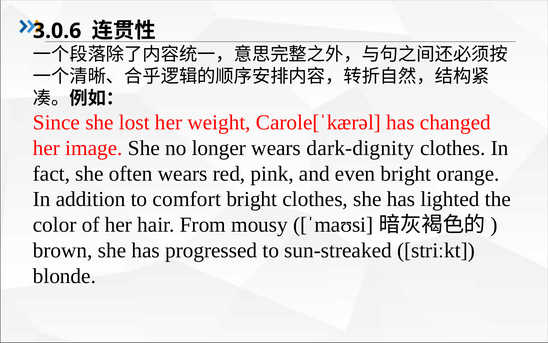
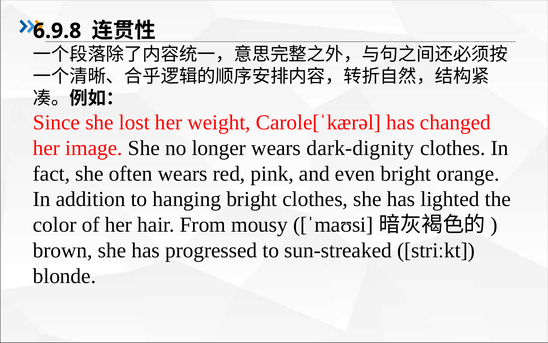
3.0.6: 3.0.6 -> 6.9.8
comfort: comfort -> hanging
